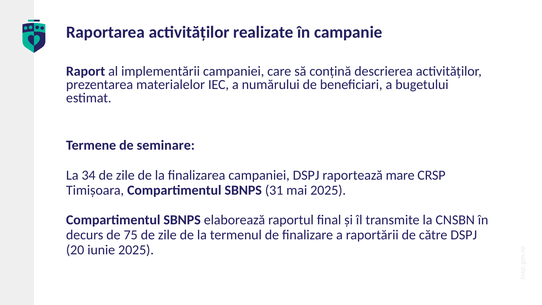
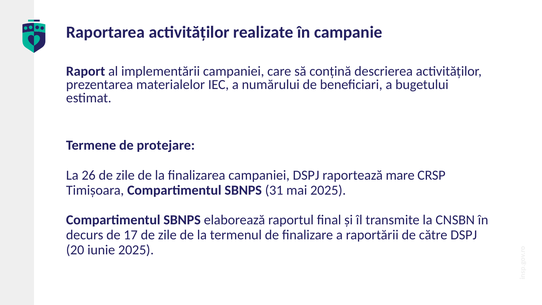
seminare: seminare -> protejare
34: 34 -> 26
75: 75 -> 17
